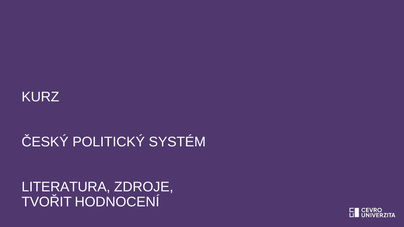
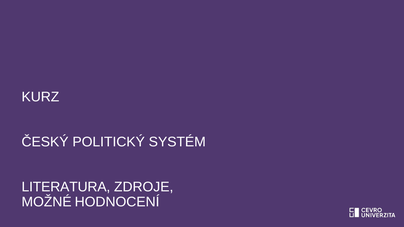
TVOŘIT: TVOŘIT -> MOŽNÉ
